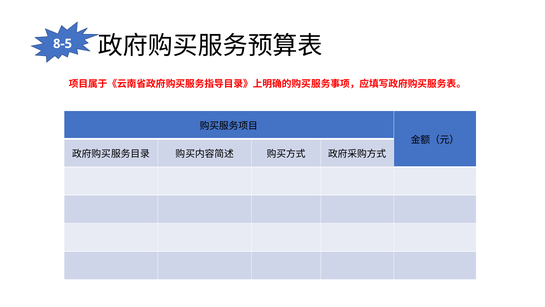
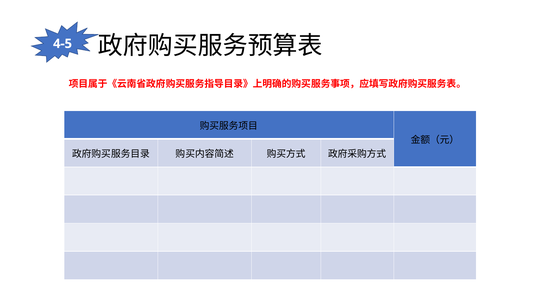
8-5: 8-5 -> 4-5
